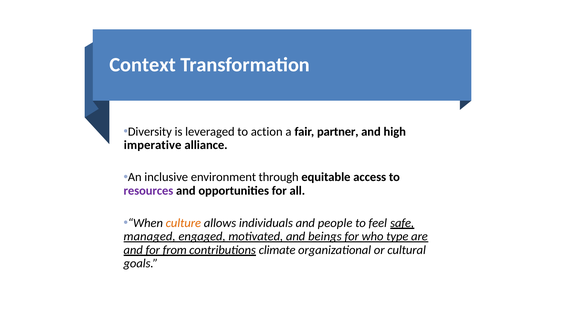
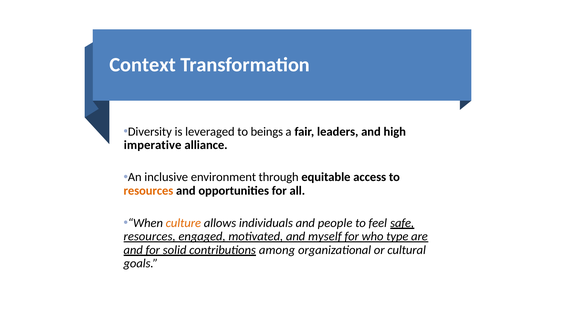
action: action -> beings
partner: partner -> leaders
resources at (148, 191) colour: purple -> orange
managed at (150, 237): managed -> resources
beings: beings -> myself
from: from -> solid
climate: climate -> among
